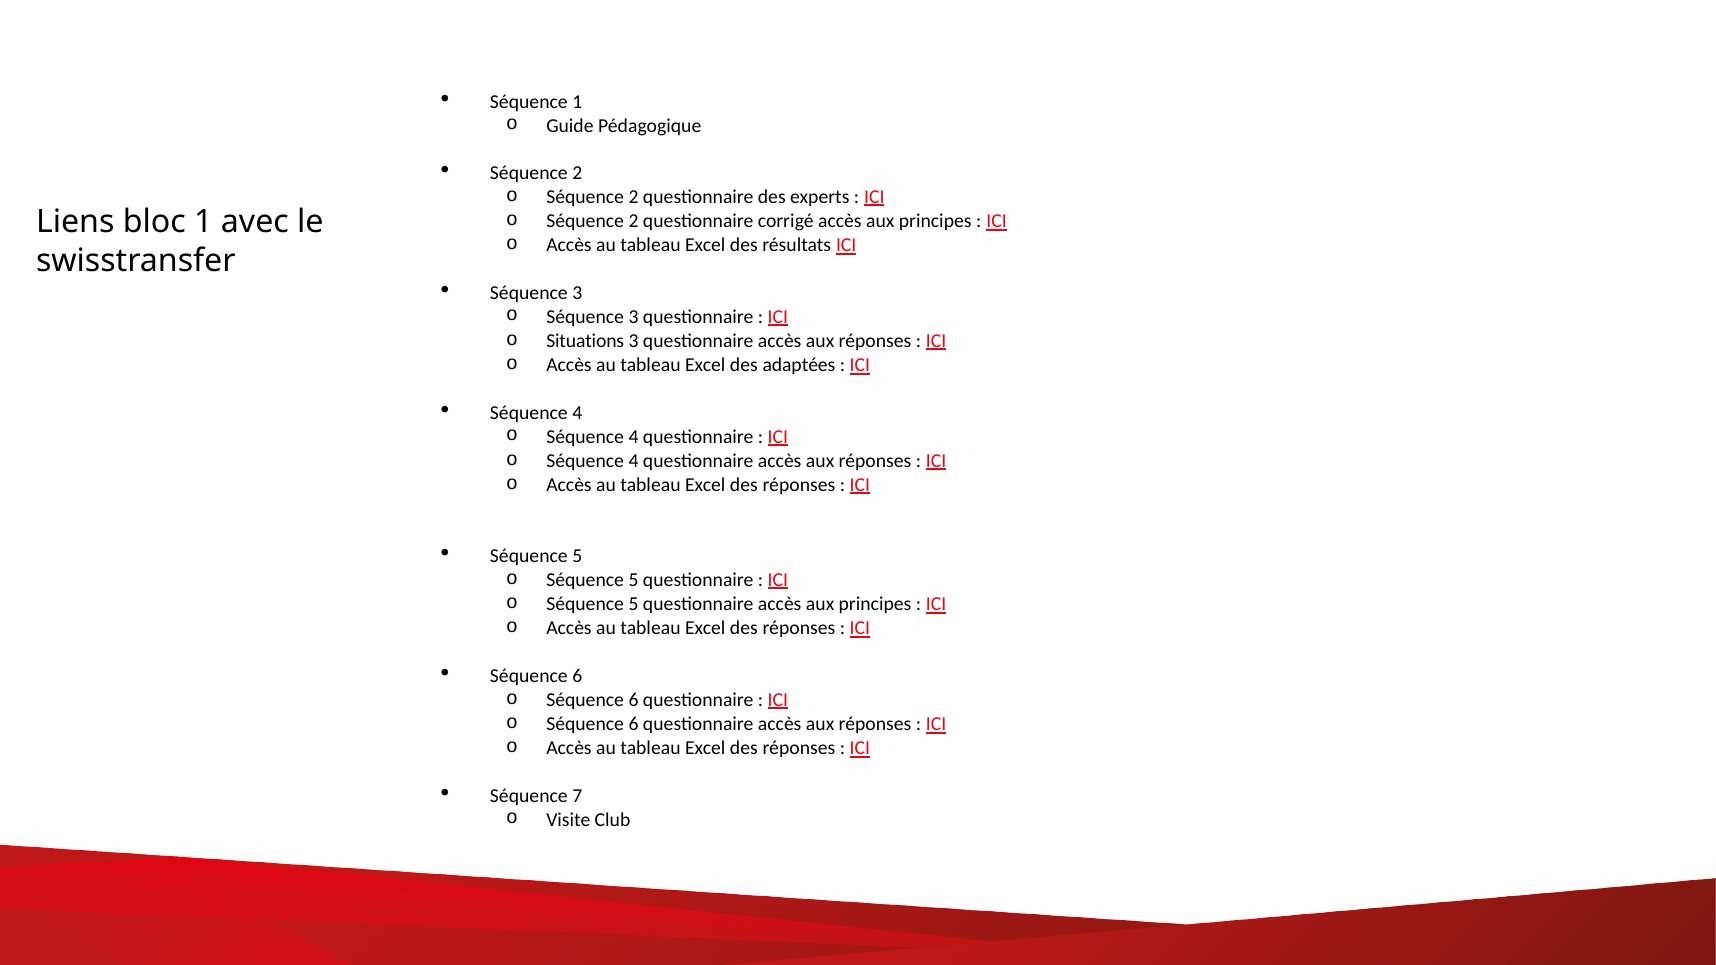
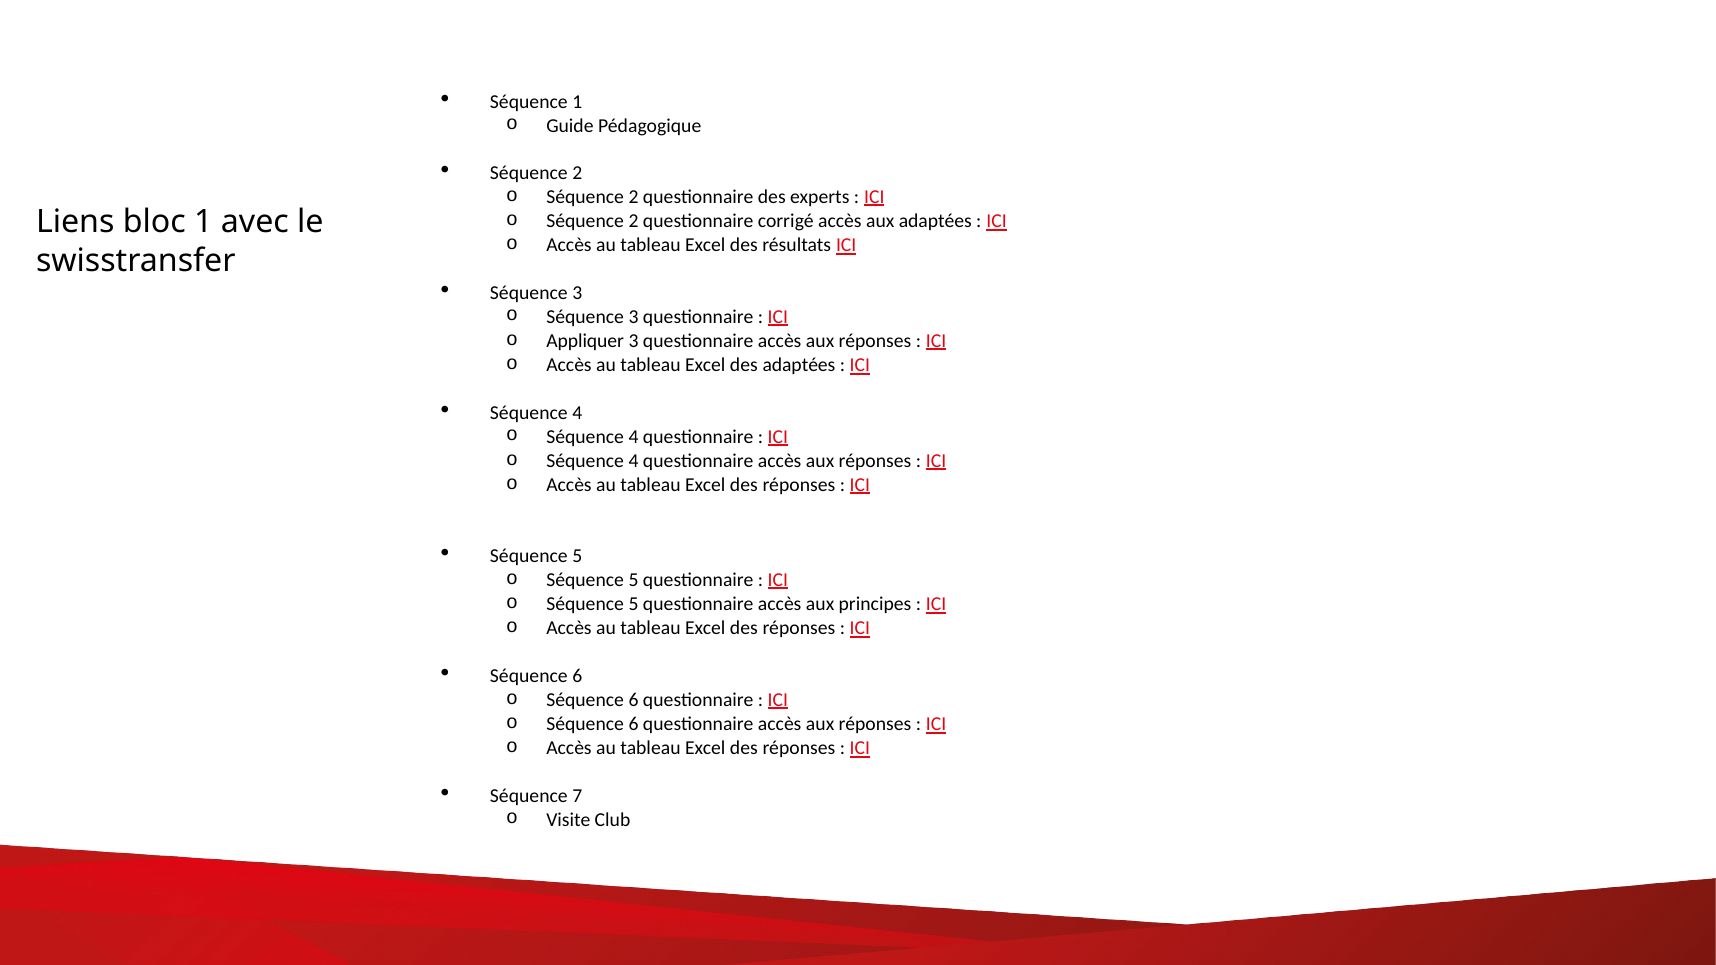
corrigé accès aux principes: principes -> adaptées
Situations: Situations -> Appliquer
